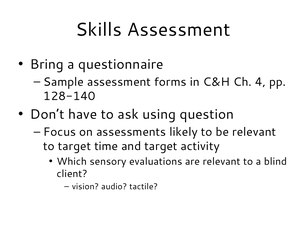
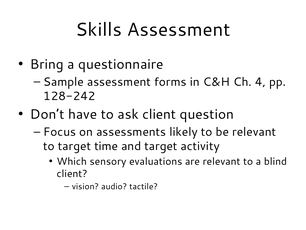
128-140: 128-140 -> 128-242
ask using: using -> client
